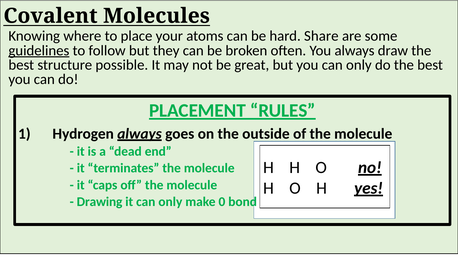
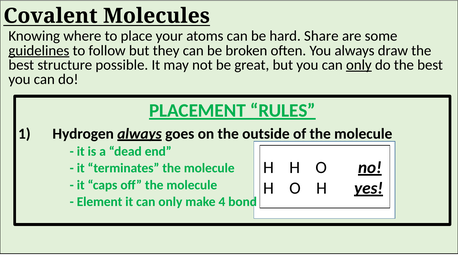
only at (359, 65) underline: none -> present
Drawing: Drawing -> Element
0: 0 -> 4
